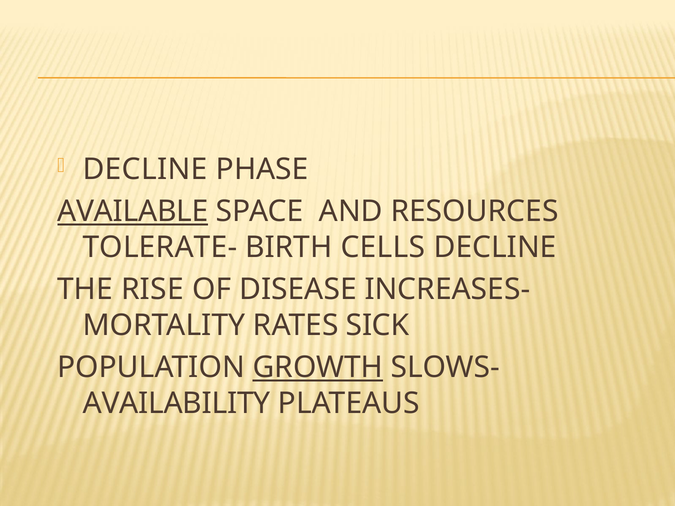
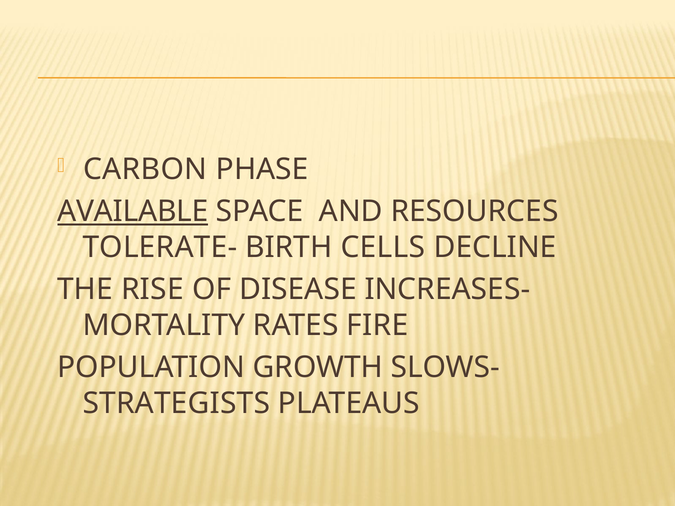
DECLINE at (145, 170): DECLINE -> CARBON
SICK: SICK -> FIRE
GROWTH underline: present -> none
AVAILABILITY: AVAILABILITY -> STRATEGISTS
